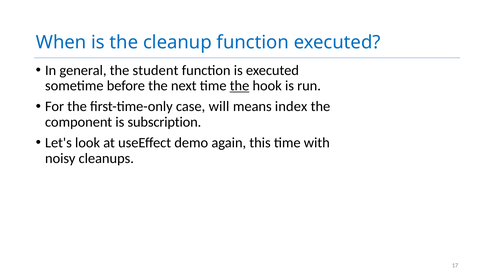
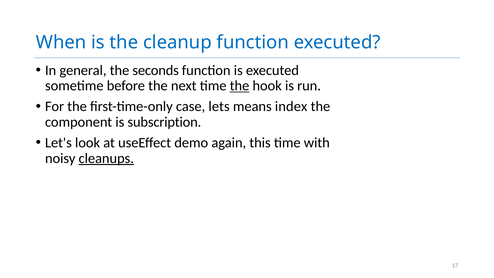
student: student -> seconds
will: will -> lets
cleanups underline: none -> present
